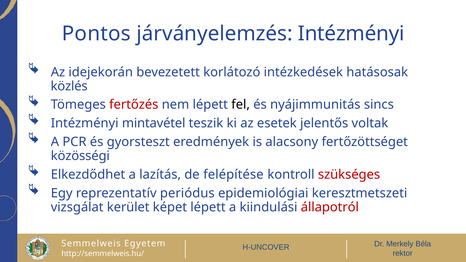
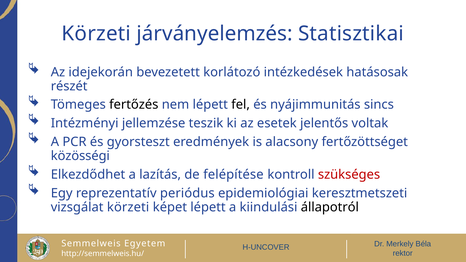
Pontos at (96, 34): Pontos -> Körzeti
járványelemzés Intézményi: Intézményi -> Statisztikai
közlés: közlés -> részét
fertőzés colour: red -> black
mintavétel: mintavétel -> jellemzése
vizsgálat kerület: kerület -> körzeti
állapotról colour: red -> black
